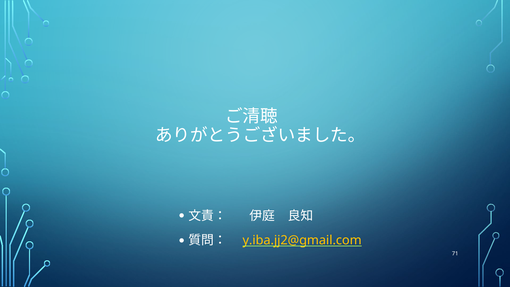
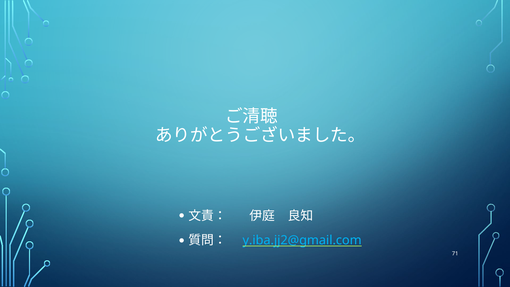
y.iba.jj2@gmail.com colour: yellow -> light blue
